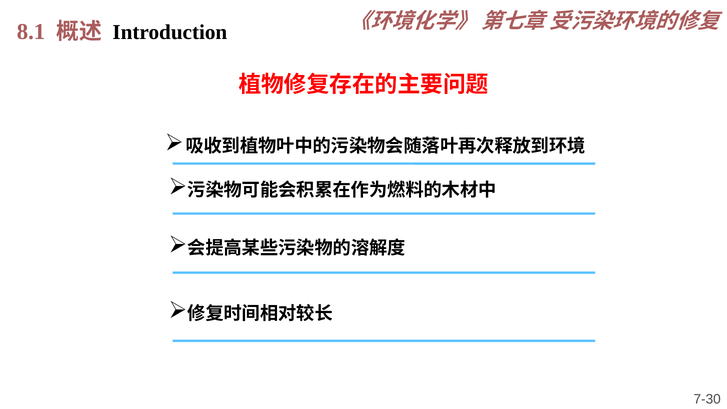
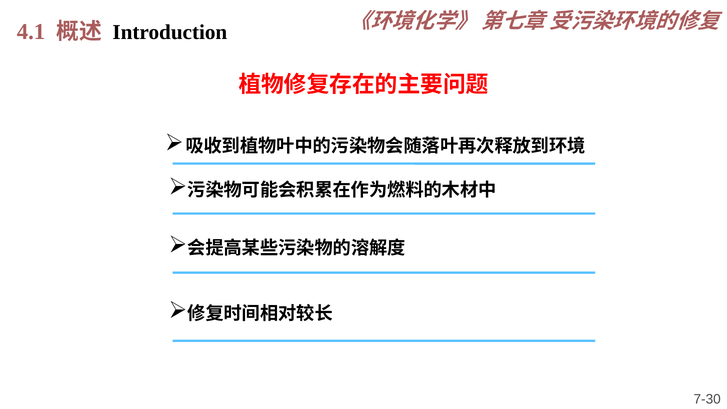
8.1: 8.1 -> 4.1
